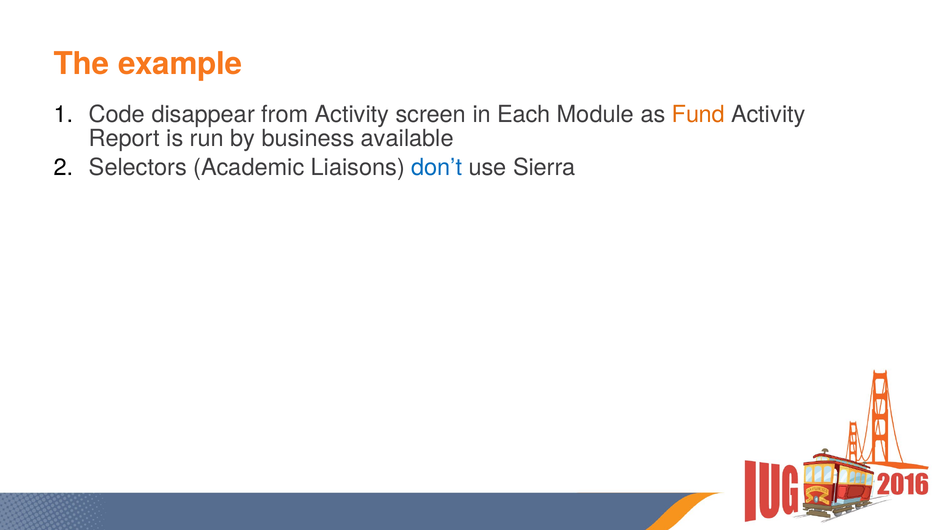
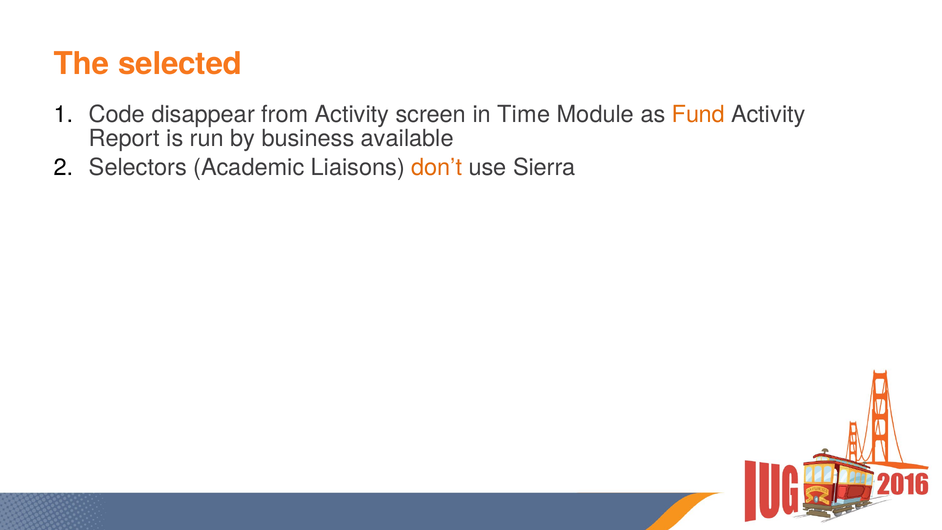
example: example -> selected
Each: Each -> Time
don’t colour: blue -> orange
